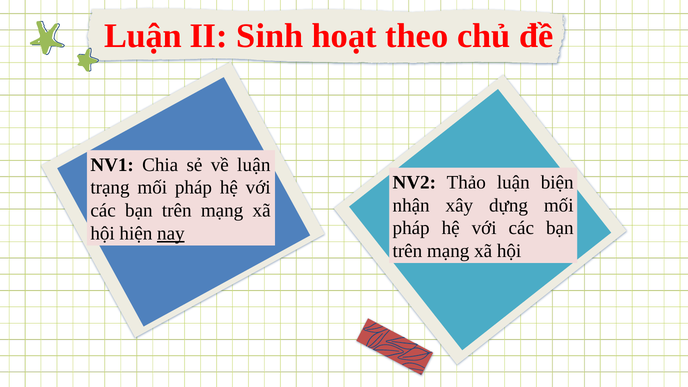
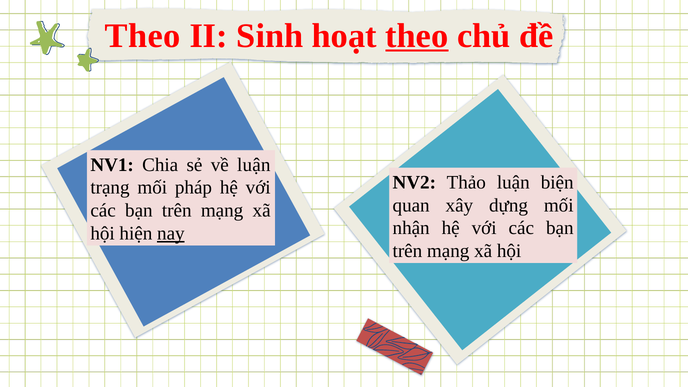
Luận at (143, 36): Luận -> Theo
theo at (417, 36) underline: none -> present
nhận: nhận -> quan
pháp at (411, 228): pháp -> nhận
